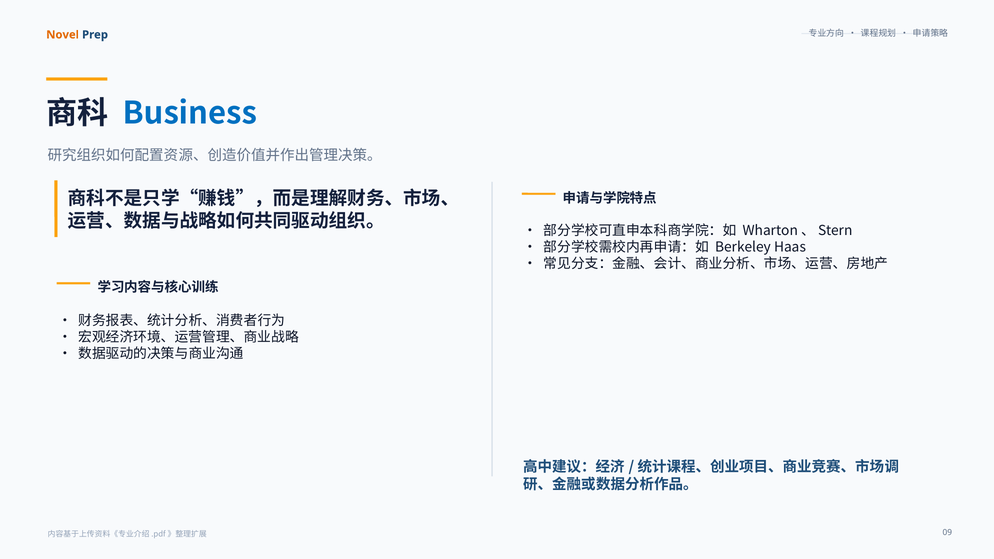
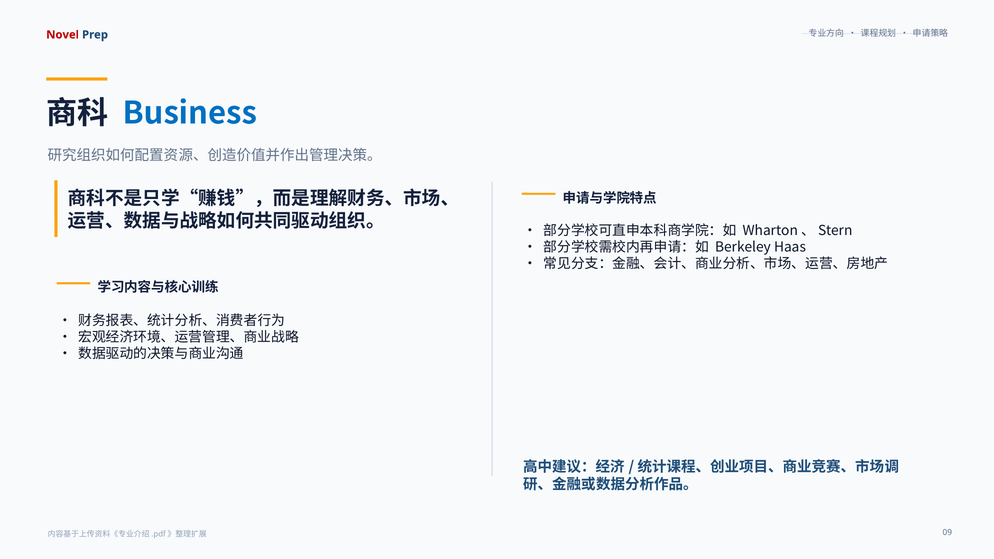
Novel colour: orange -> red
